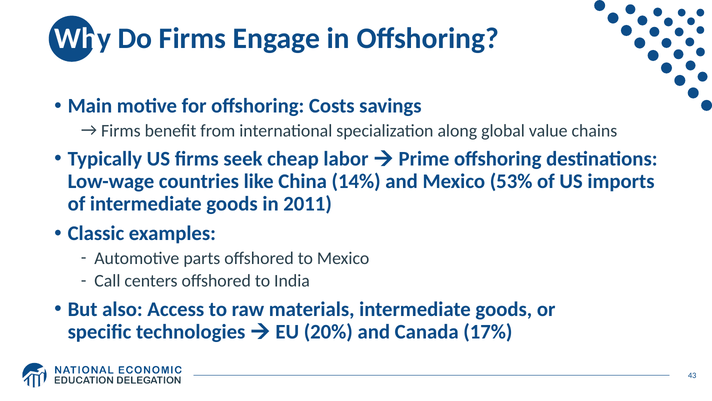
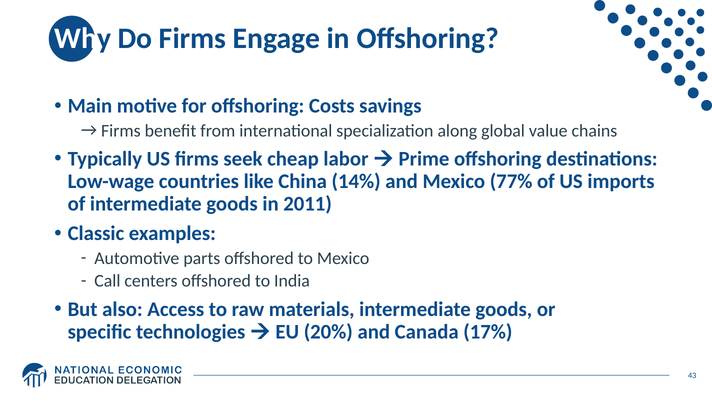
53%: 53% -> 77%
